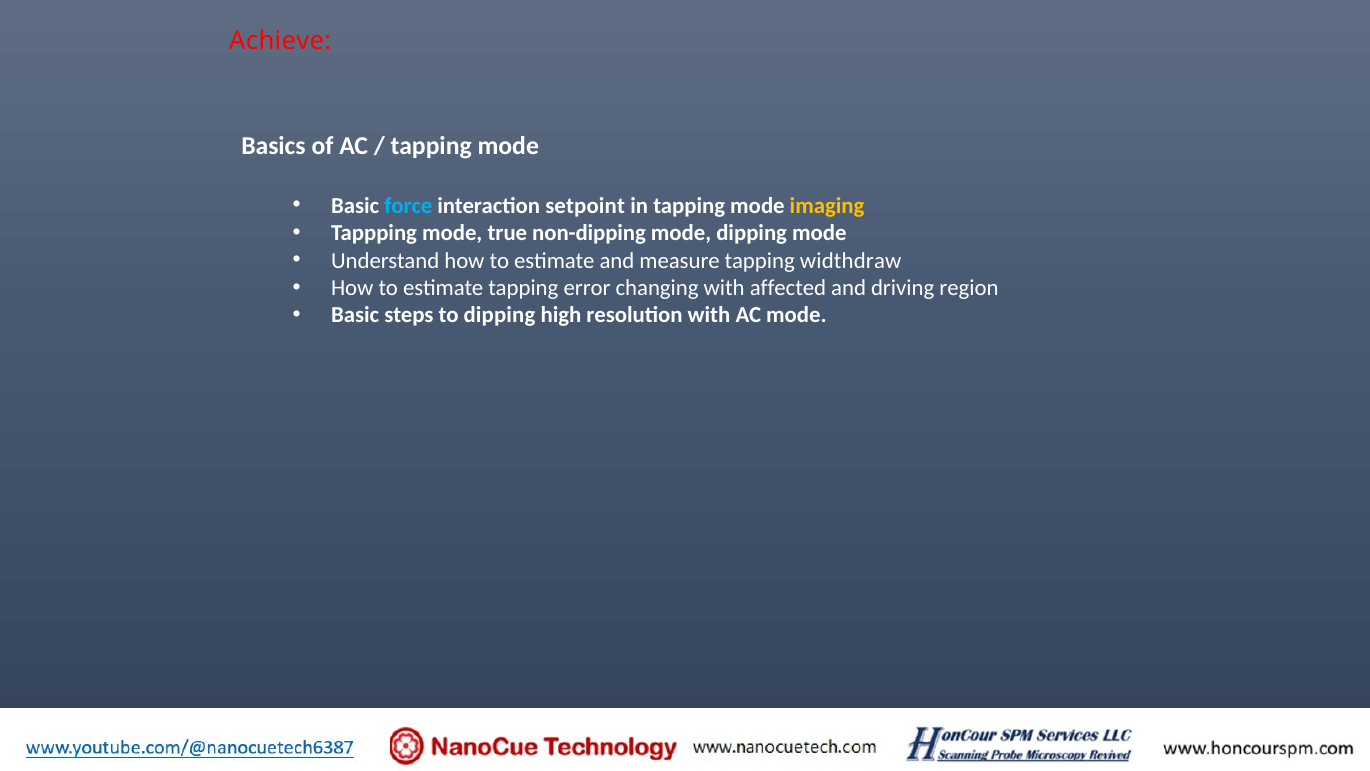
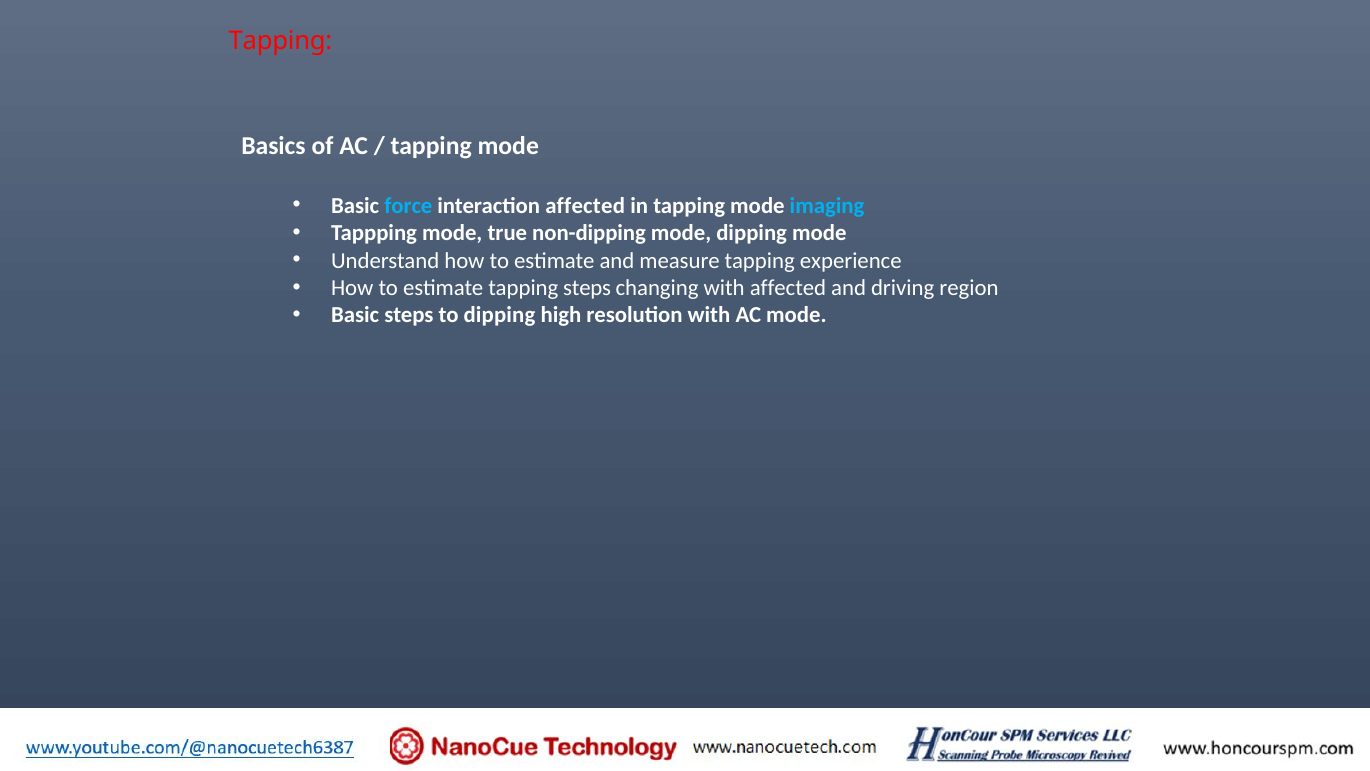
Achieve at (280, 41): Achieve -> Tapping
interaction setpoint: setpoint -> affected
imaging colour: yellow -> light blue
widthdraw: widthdraw -> experience
tapping error: error -> steps
